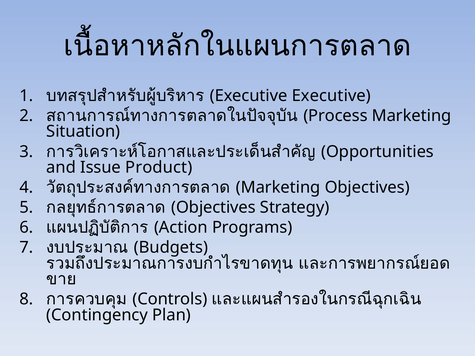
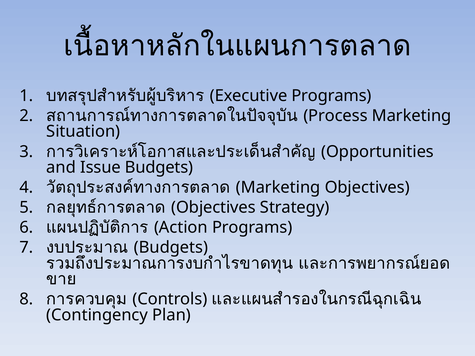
Executive Executive: Executive -> Programs
Issue Product: Product -> Budgets
